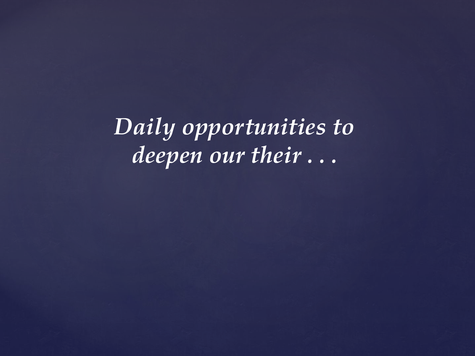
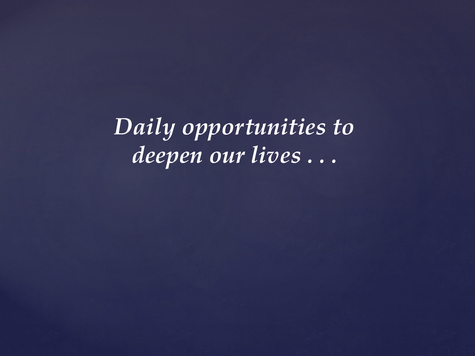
their: their -> lives
